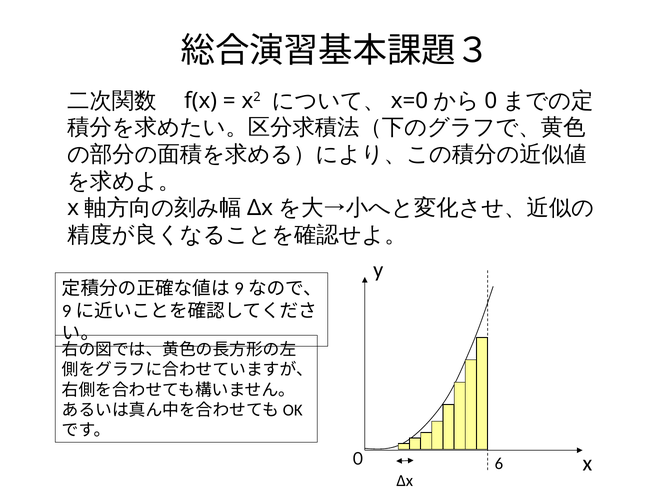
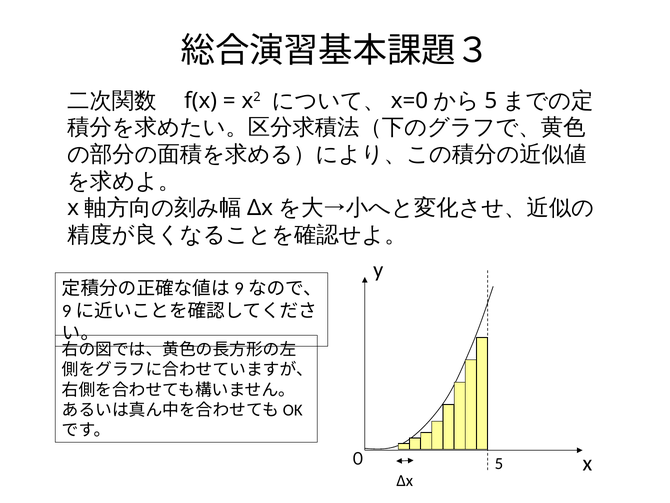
0 at (491, 101): 0 -> 5
０ 6: 6 -> 5
